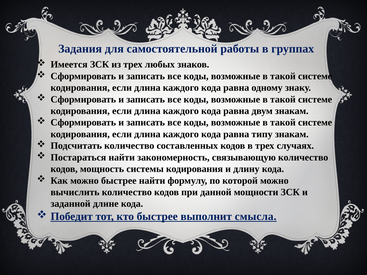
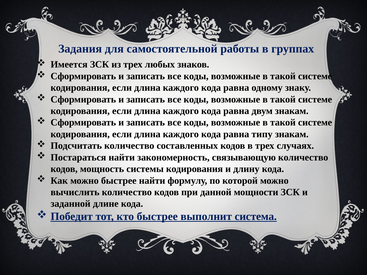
смысла: смысла -> система
